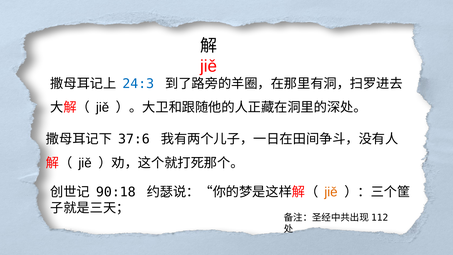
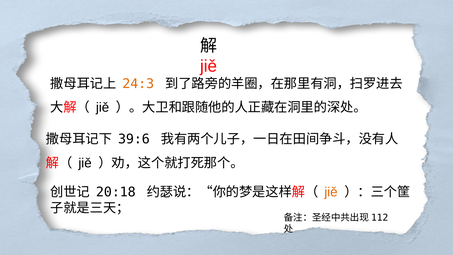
24:3 colour: blue -> orange
37:6: 37:6 -> 39:6
90:18: 90:18 -> 20:18
